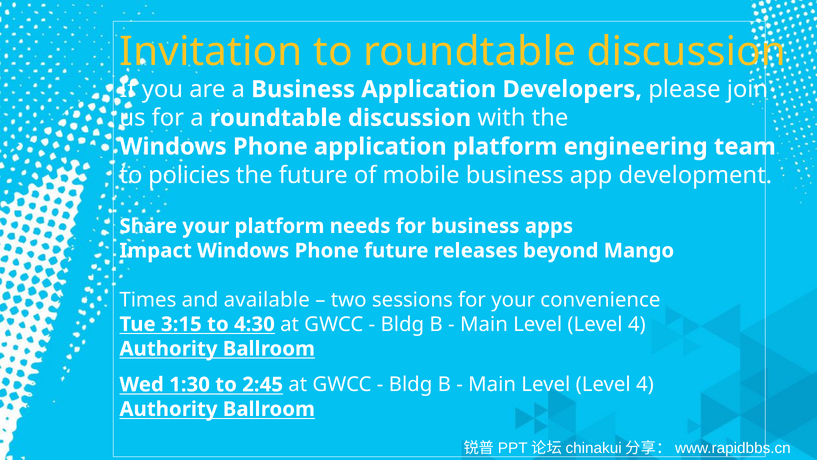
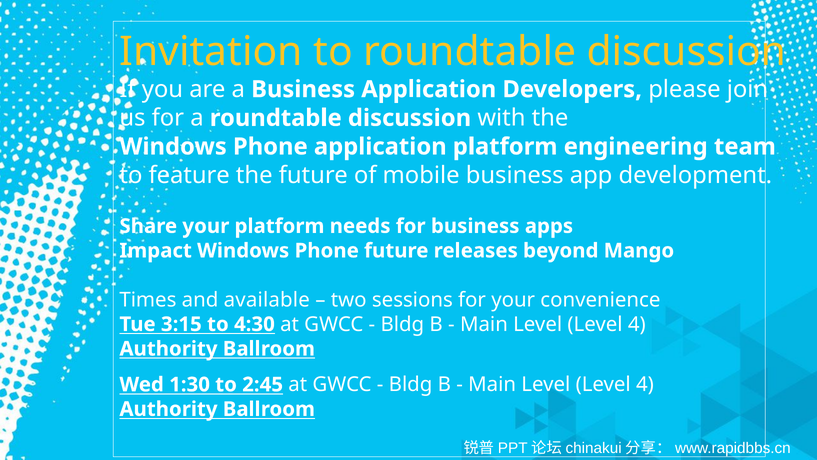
policies: policies -> feature
